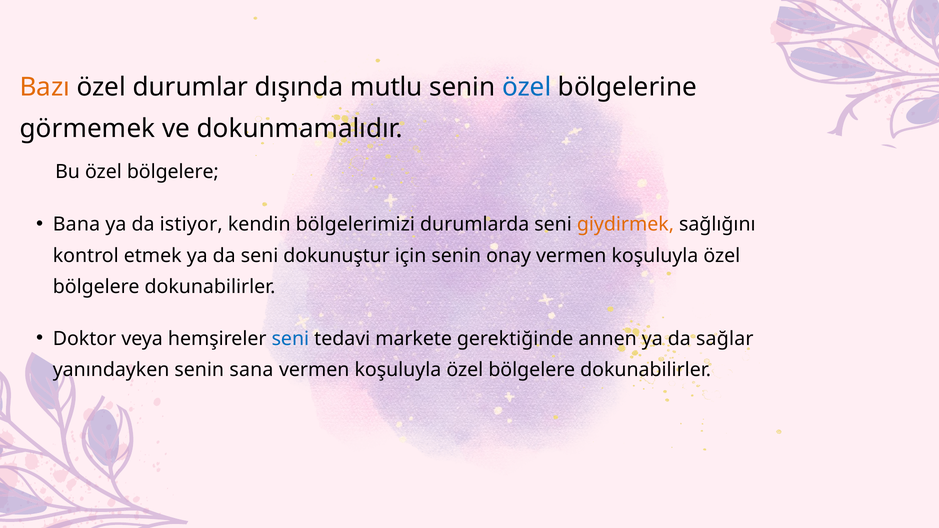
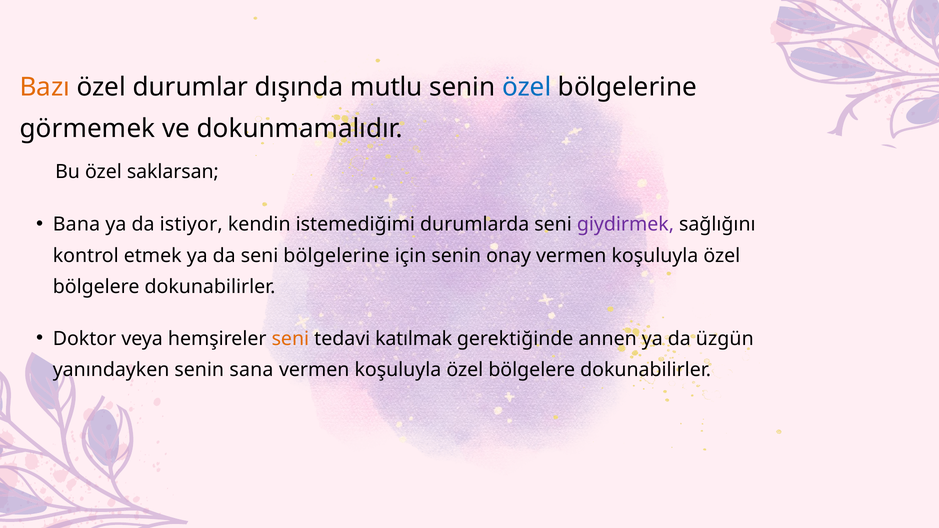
Bu özel bölgelere: bölgelere -> saklarsan
bölgelerimizi: bölgelerimizi -> istemediğimi
giydirmek colour: orange -> purple
seni dokunuştur: dokunuştur -> bölgelerine
seni at (290, 339) colour: blue -> orange
markete: markete -> katılmak
sağlar: sağlar -> üzgün
